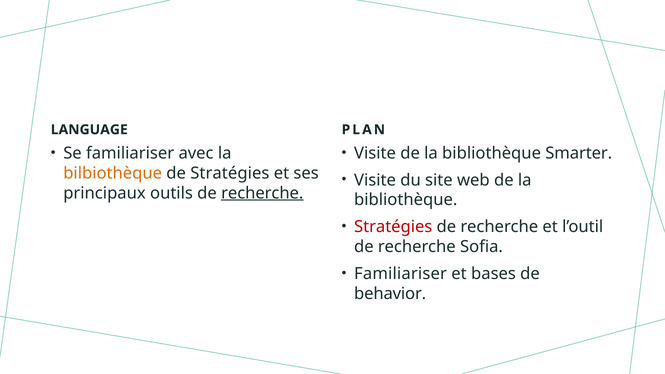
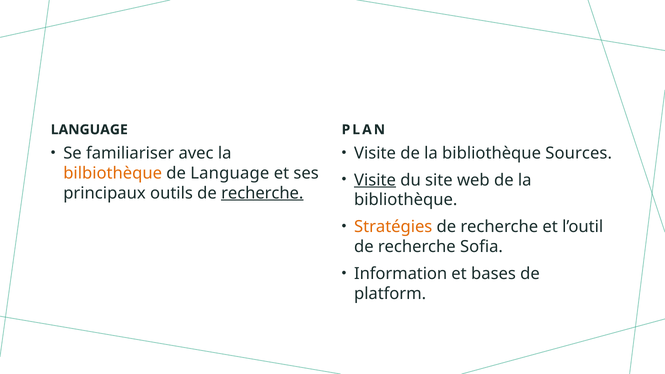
Smarter: Smarter -> Sources
de Stratégies: Stratégies -> Language
Visite at (375, 180) underline: none -> present
Stratégies at (393, 227) colour: red -> orange
Familiariser at (401, 274): Familiariser -> Information
behavior: behavior -> platform
